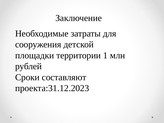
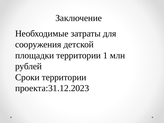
Сроки составляют: составляют -> территории
